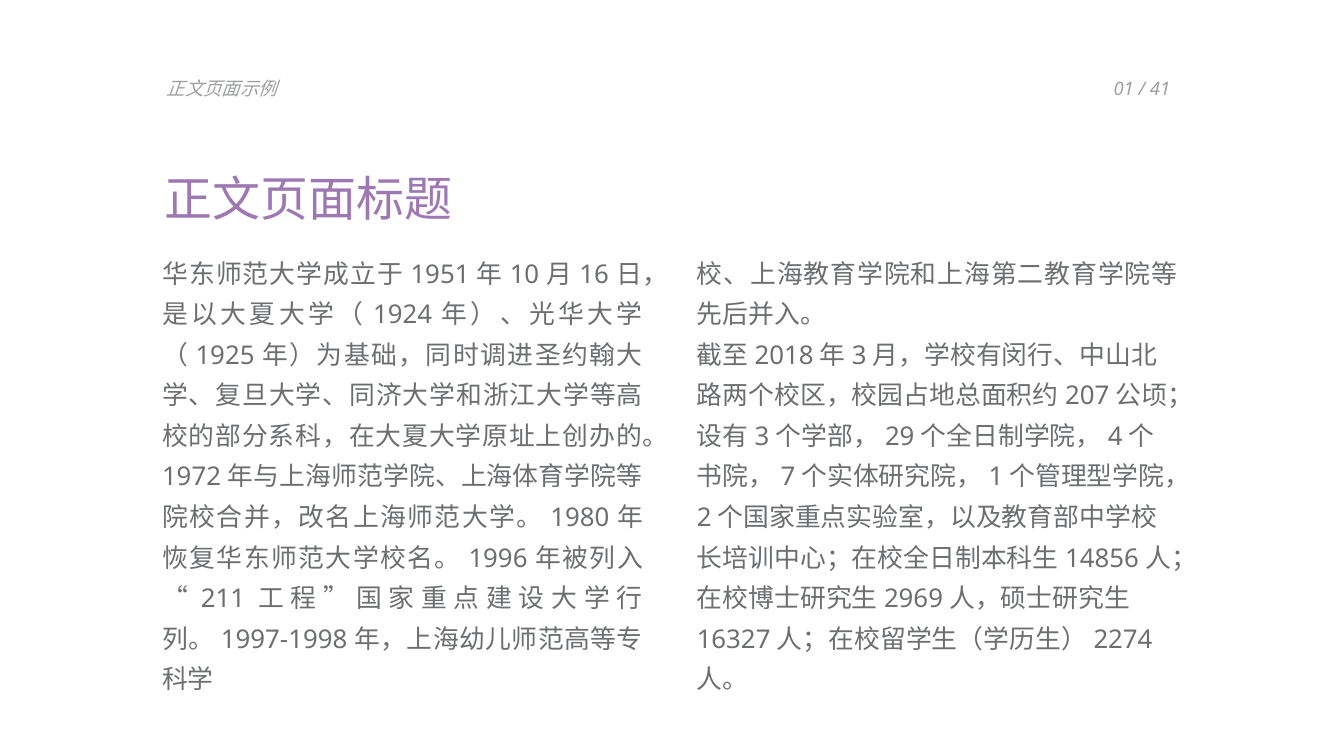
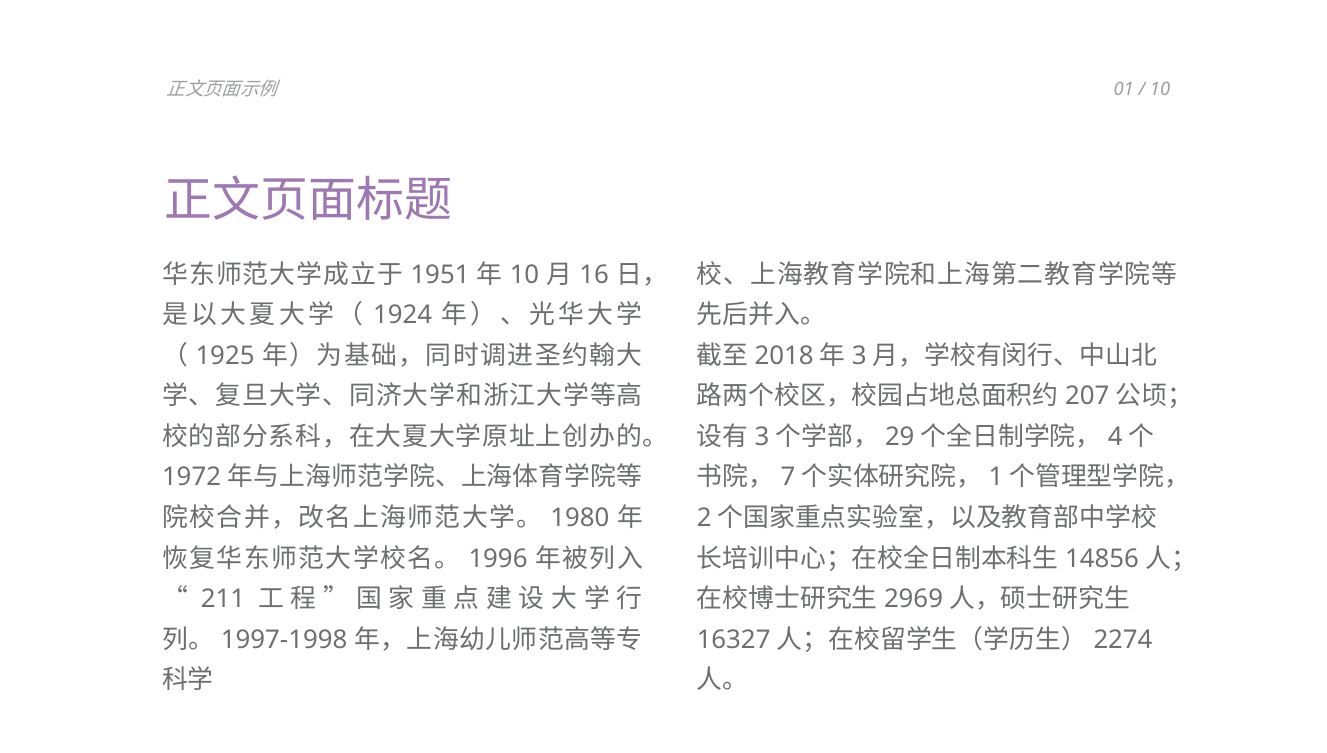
41 at (1160, 90): 41 -> 10
